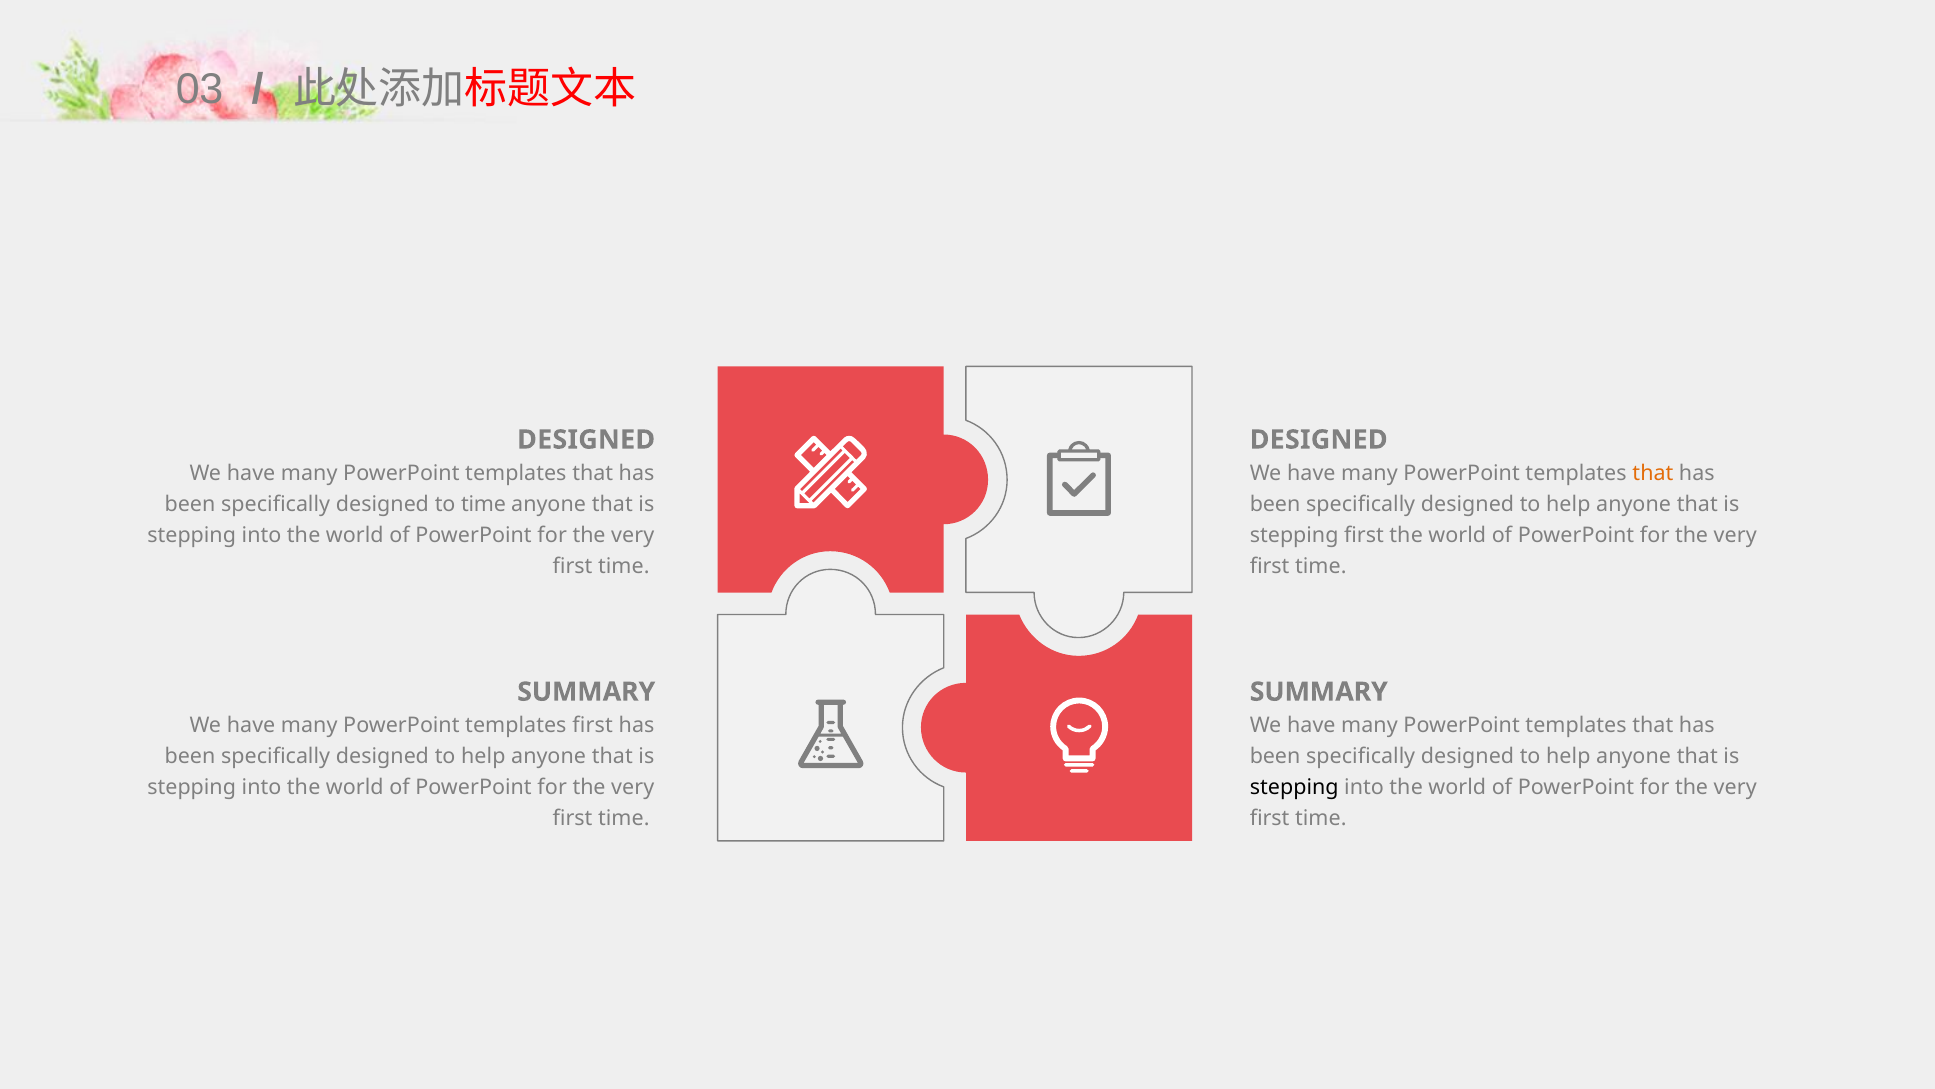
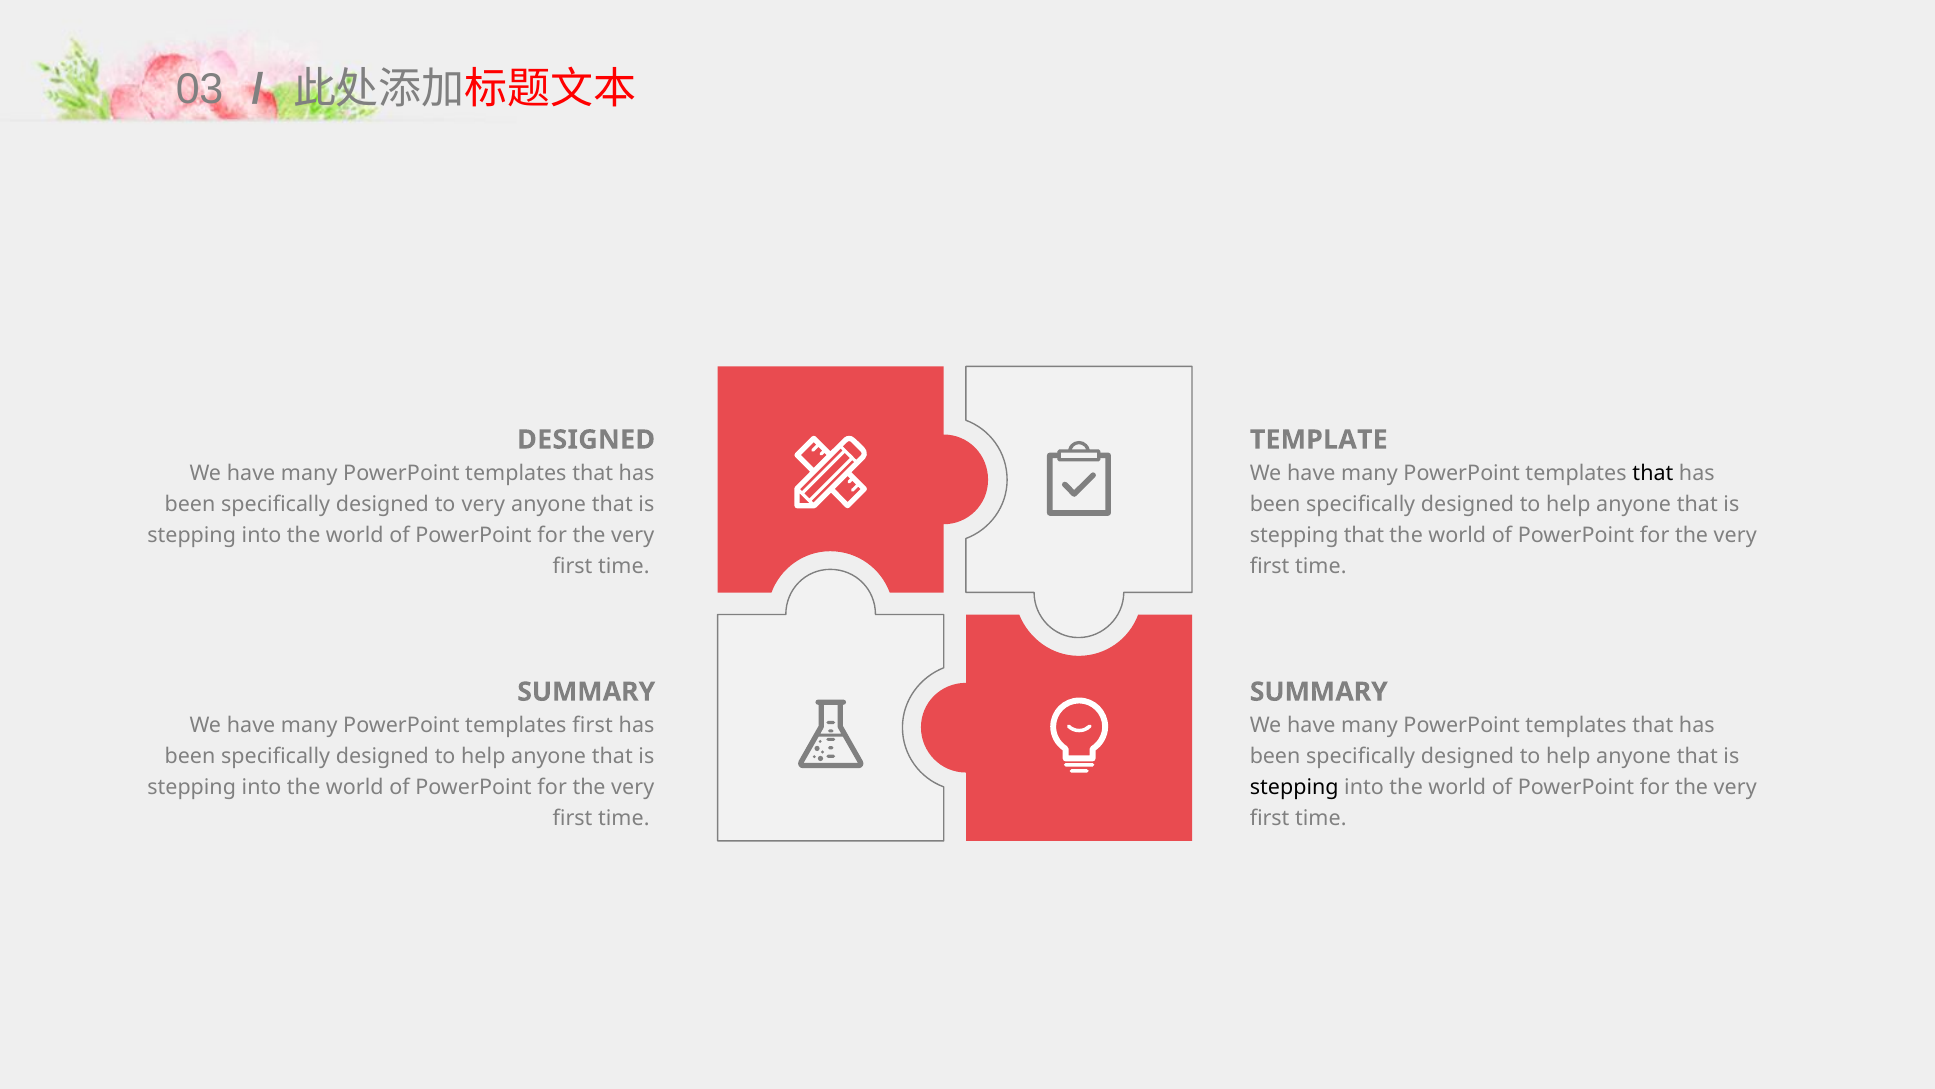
DESIGNED at (1319, 440): DESIGNED -> TEMPLATE
that at (1653, 473) colour: orange -> black
to time: time -> very
stepping first: first -> that
